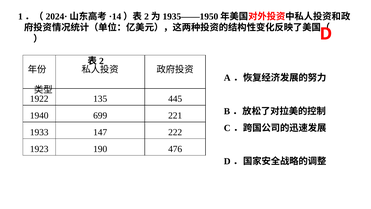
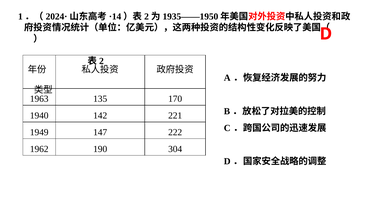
1922: 1922 -> 1963
445: 445 -> 170
699: 699 -> 142
1933: 1933 -> 1949
1923: 1923 -> 1962
476: 476 -> 304
